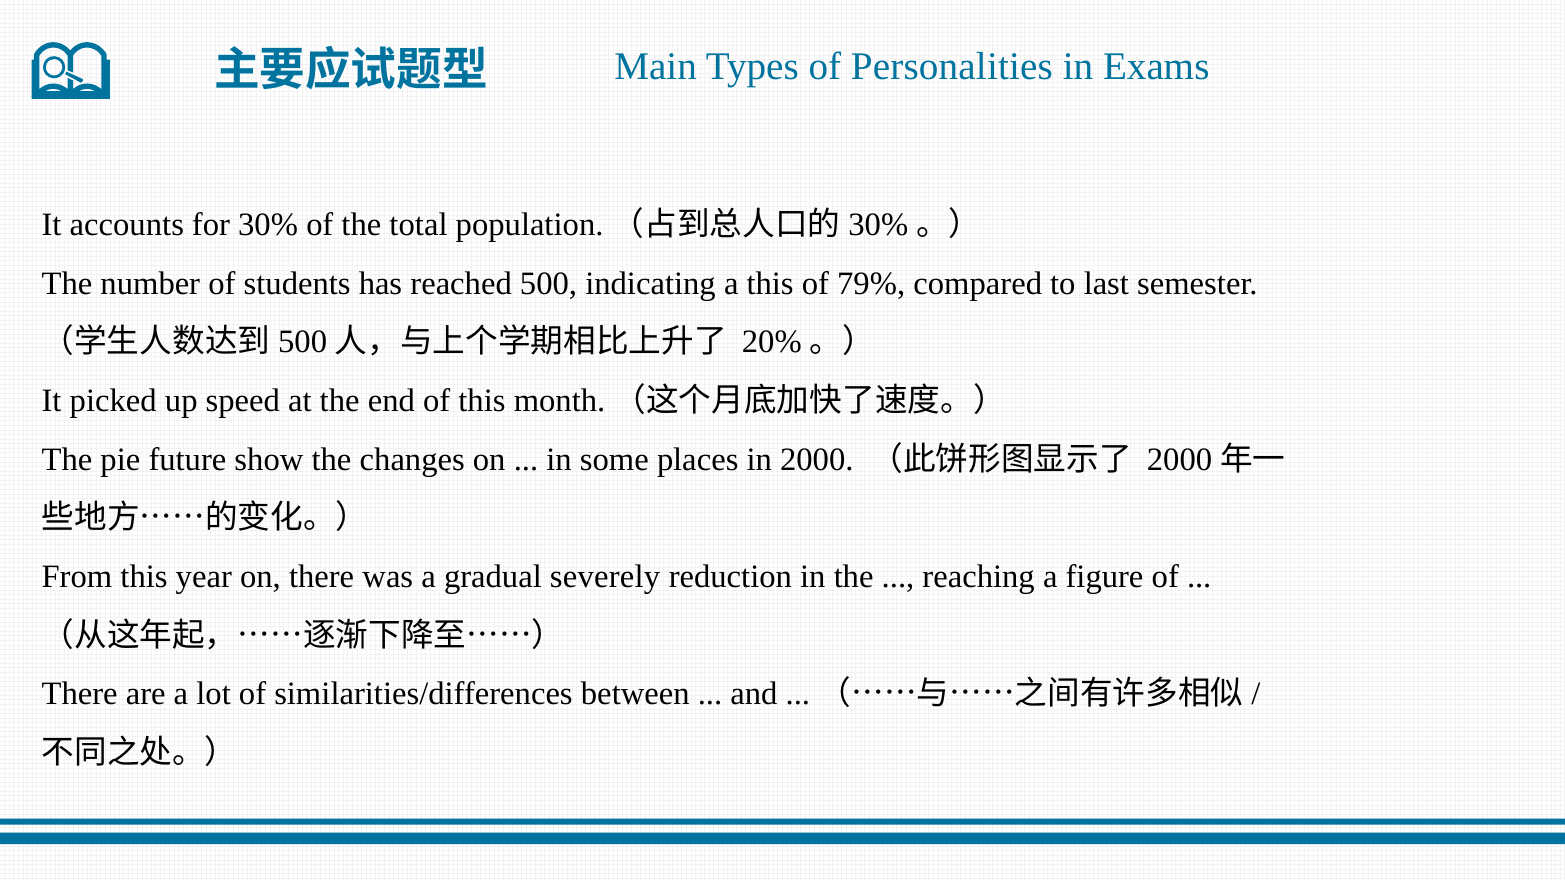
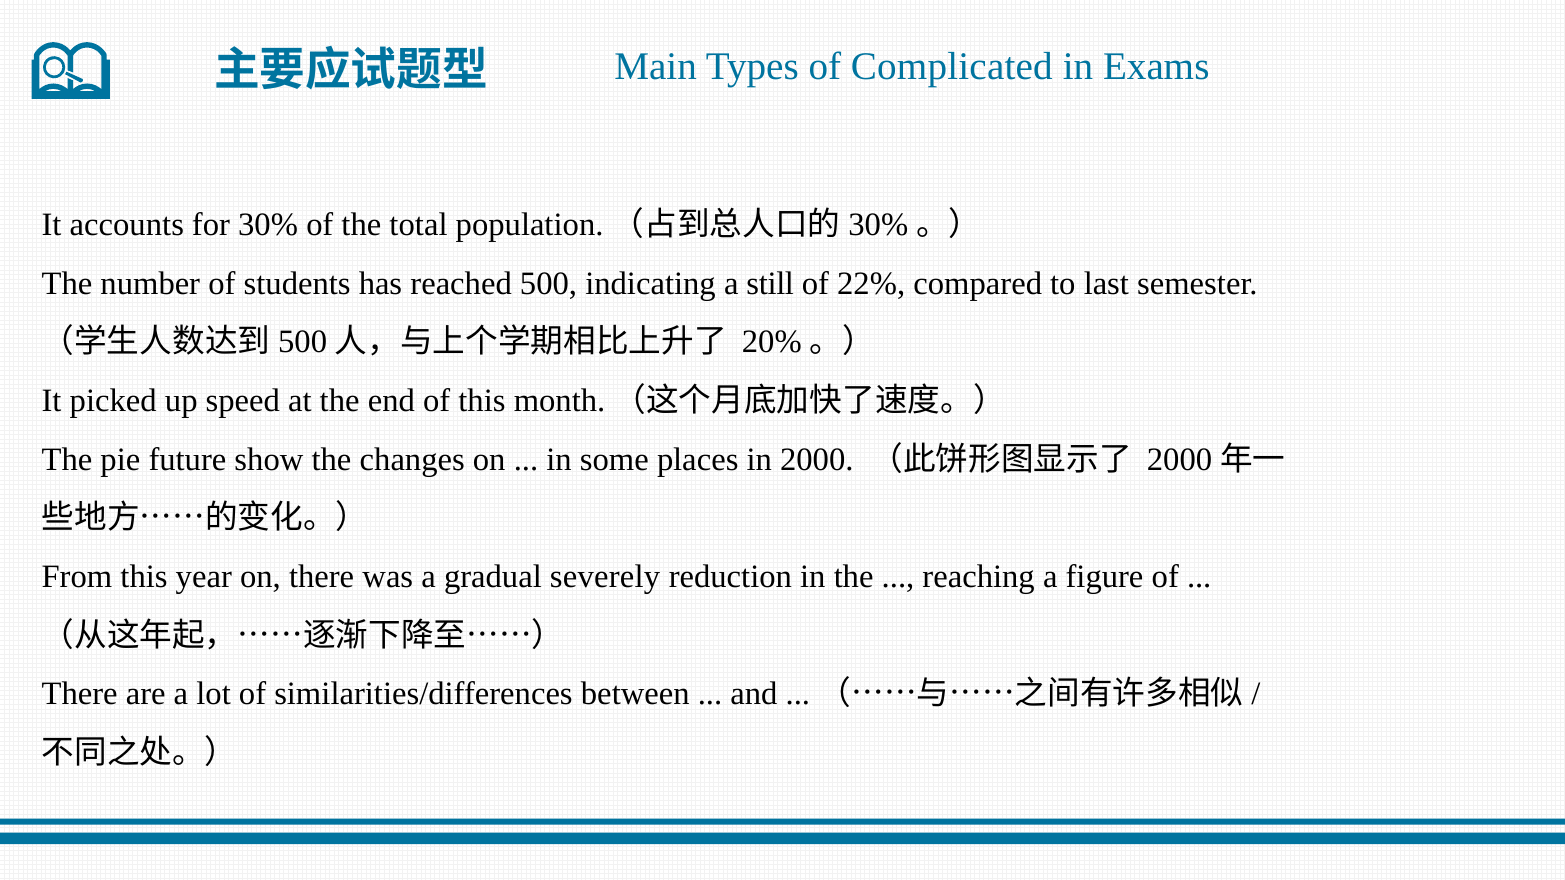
Personalities: Personalities -> Complicated
a this: this -> still
79%: 79% -> 22%
